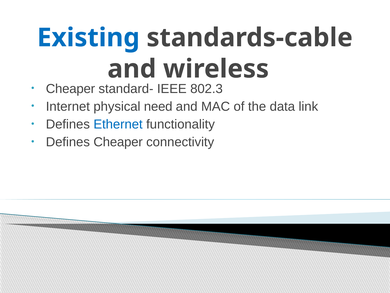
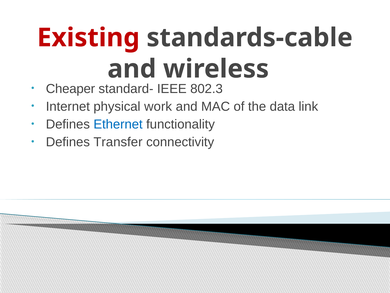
Existing colour: blue -> red
need: need -> work
Defines Cheaper: Cheaper -> Transfer
